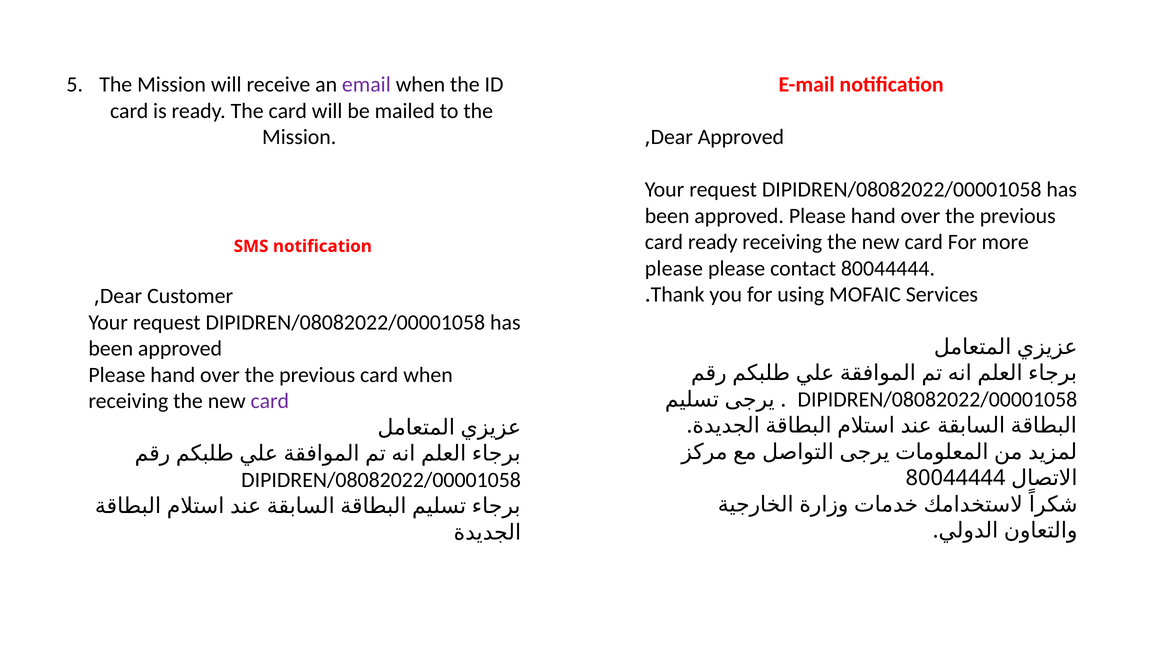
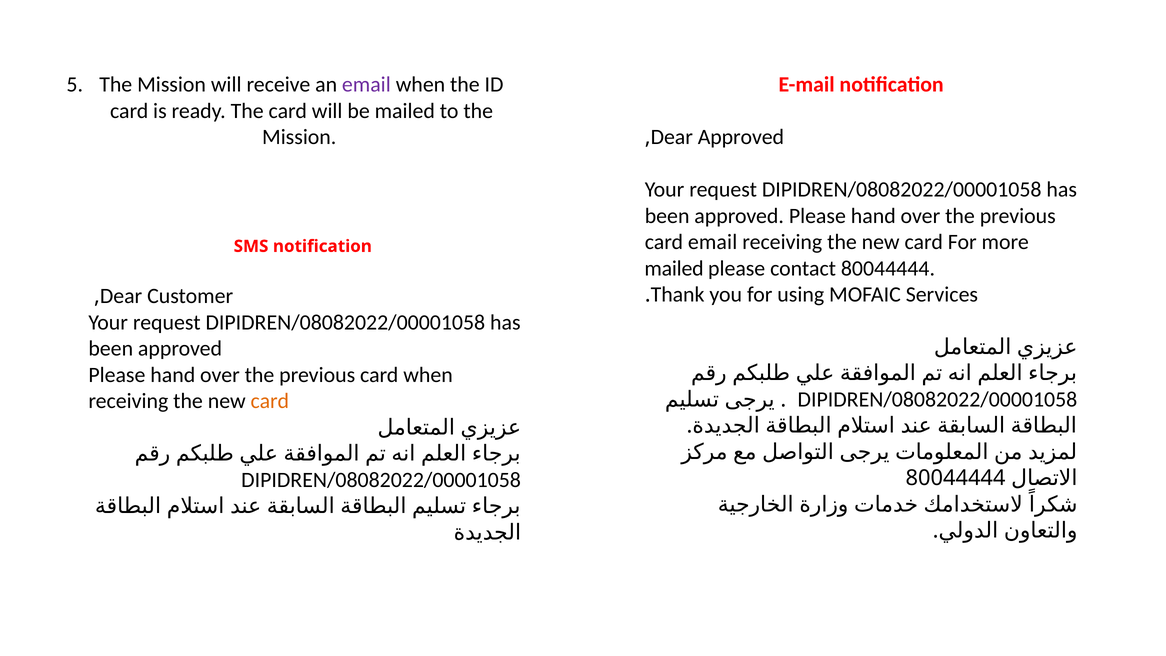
card ready: ready -> email
please at (674, 268): please -> mailed
card at (270, 401) colour: purple -> orange
